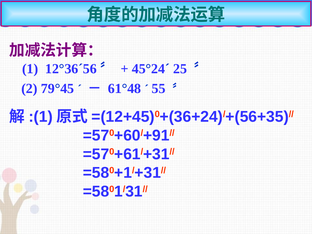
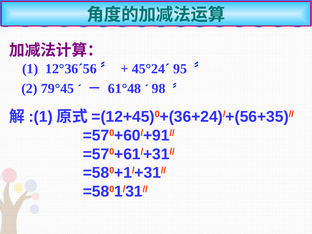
25: 25 -> 95
55: 55 -> 98
